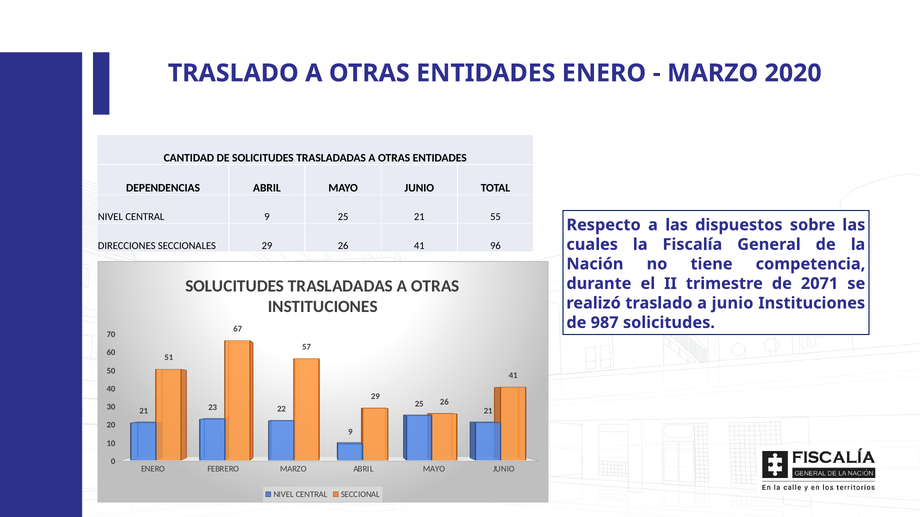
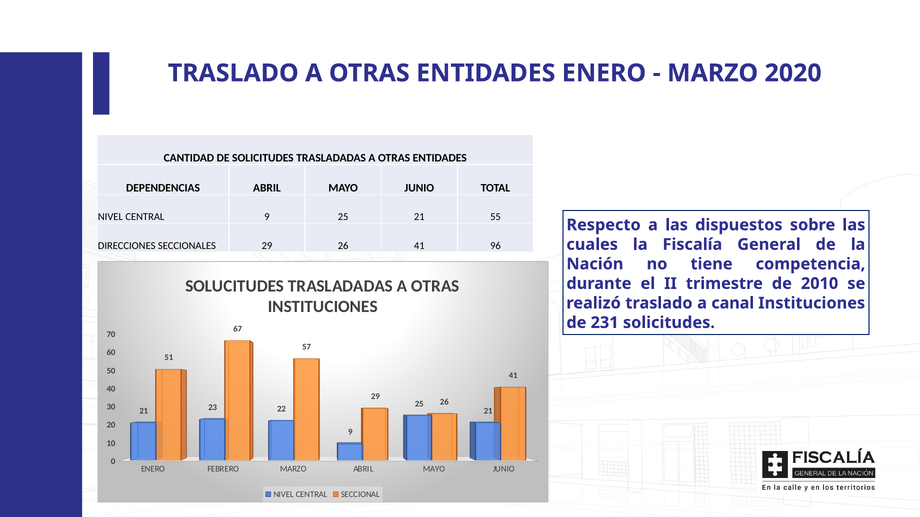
2071: 2071 -> 2010
a junio: junio -> canal
987: 987 -> 231
